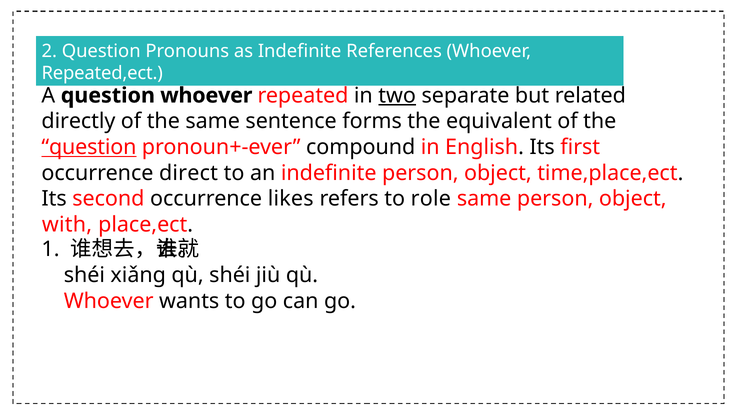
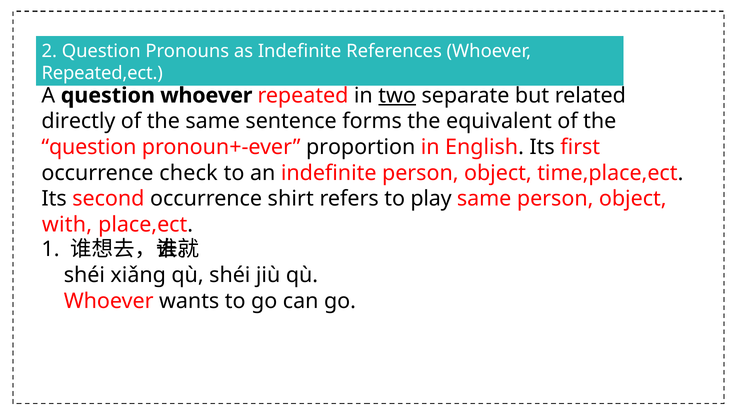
question at (89, 147) underline: present -> none
compound: compound -> proportion
direct: direct -> check
likes: likes -> shirt
role: role -> play
